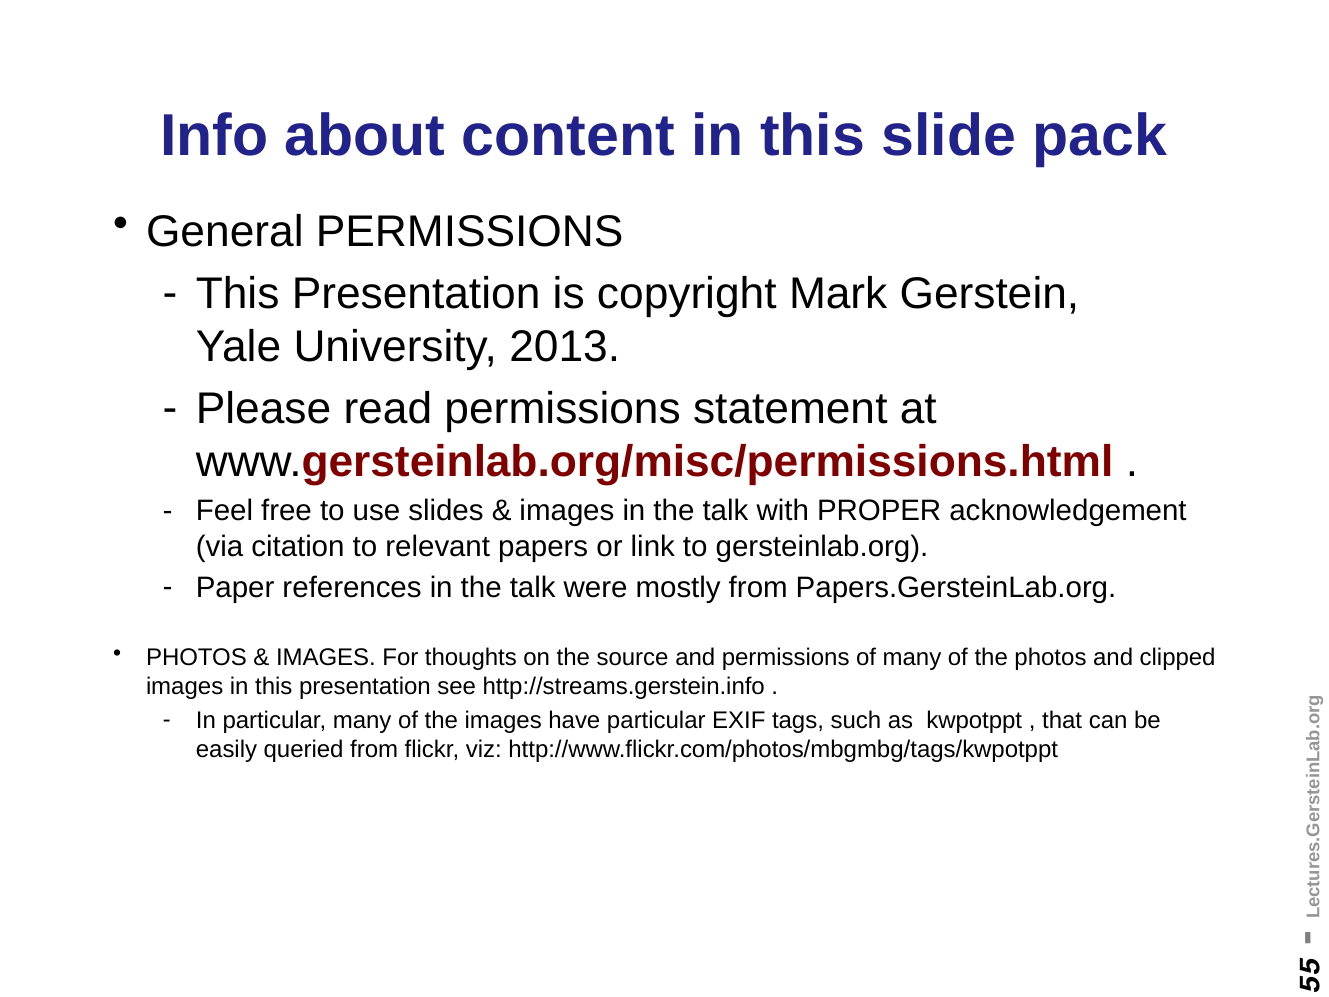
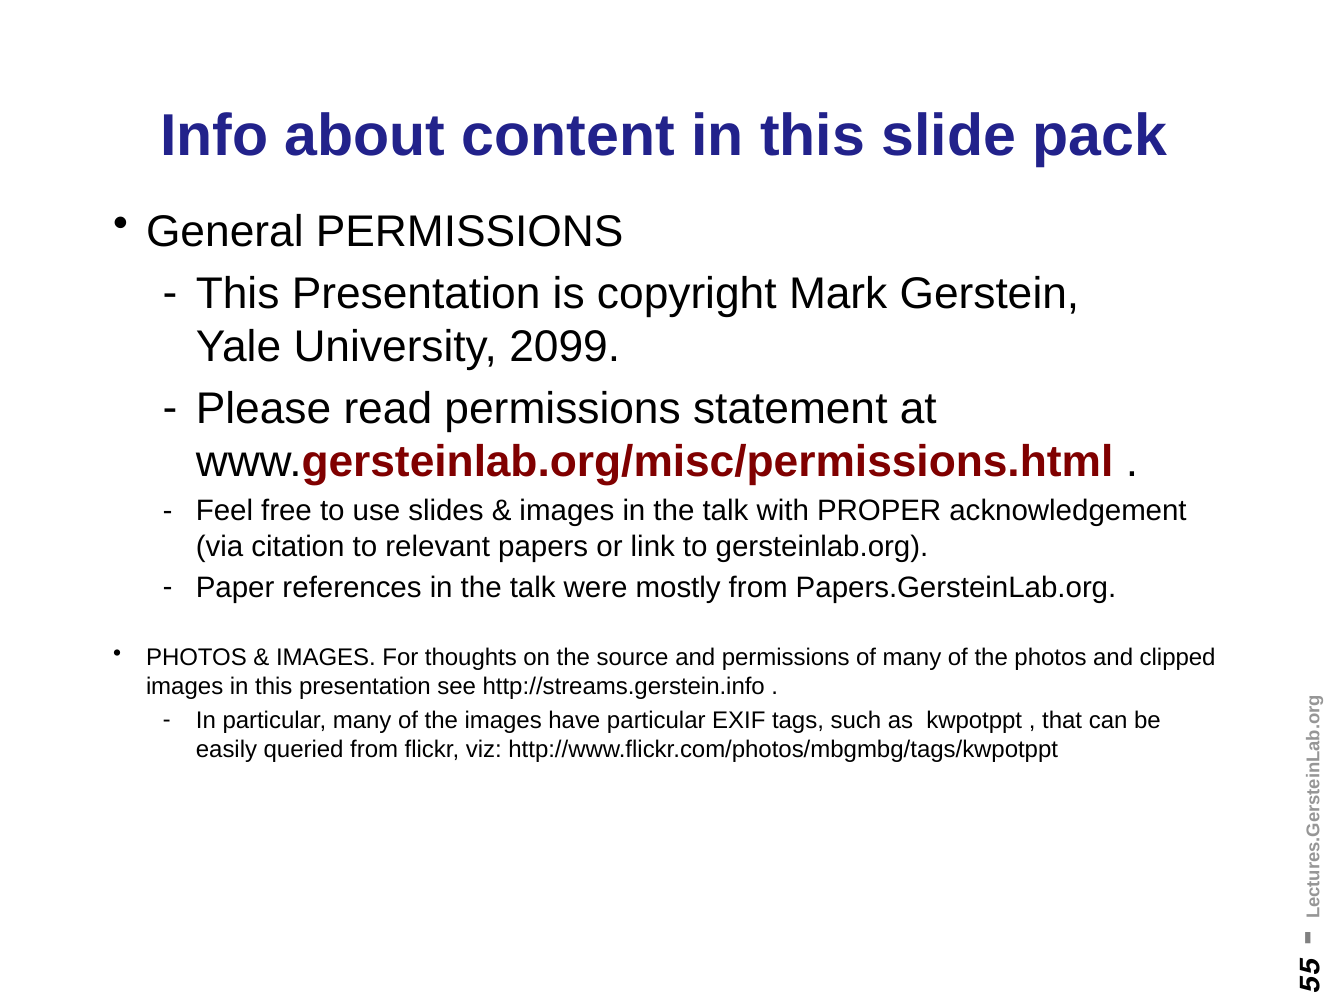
2013: 2013 -> 2099
